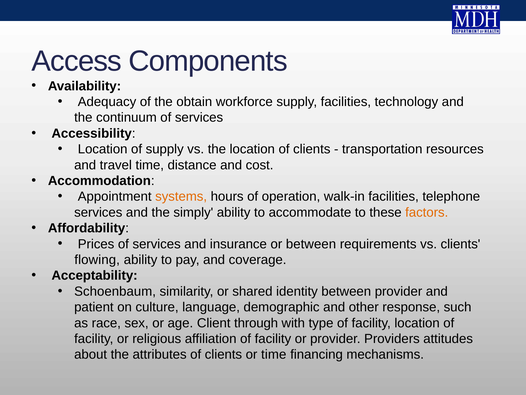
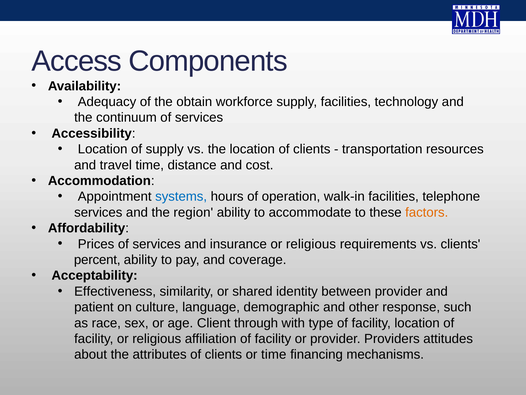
systems colour: orange -> blue
simply: simply -> region
insurance or between: between -> religious
flowing: flowing -> percent
Schoenbaum: Schoenbaum -> Effectiveness
